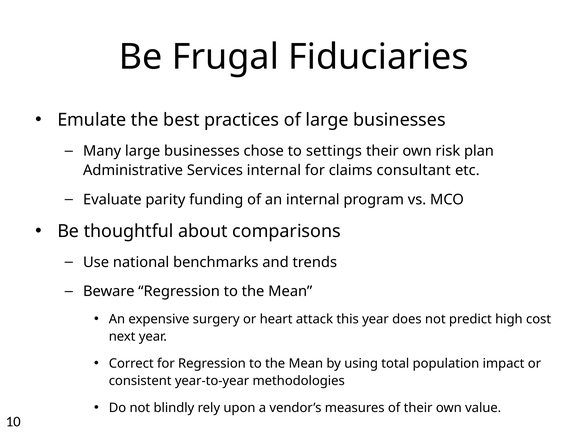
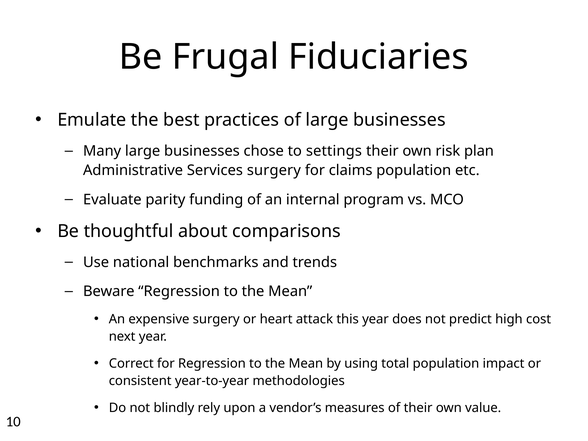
Services internal: internal -> surgery
claims consultant: consultant -> population
